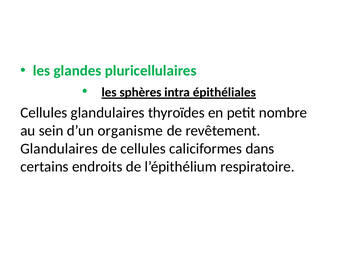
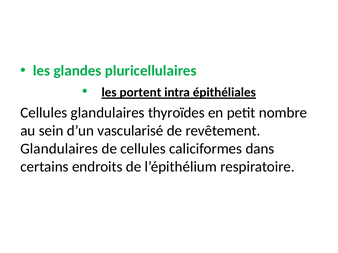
sphères: sphères -> portent
organisme: organisme -> vascularisé
